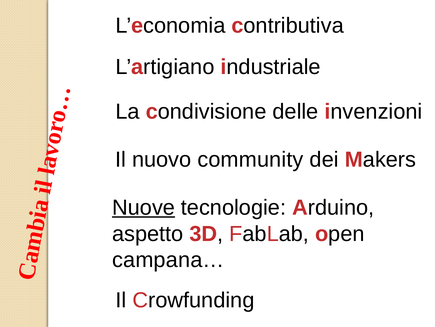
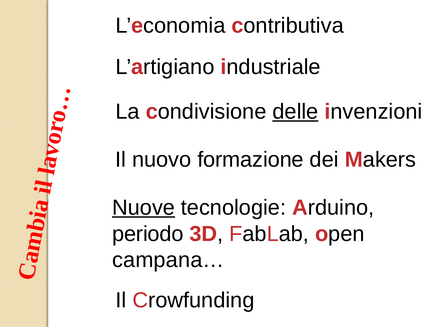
delle underline: none -> present
community: community -> formazione
aspetto: aspetto -> periodo
